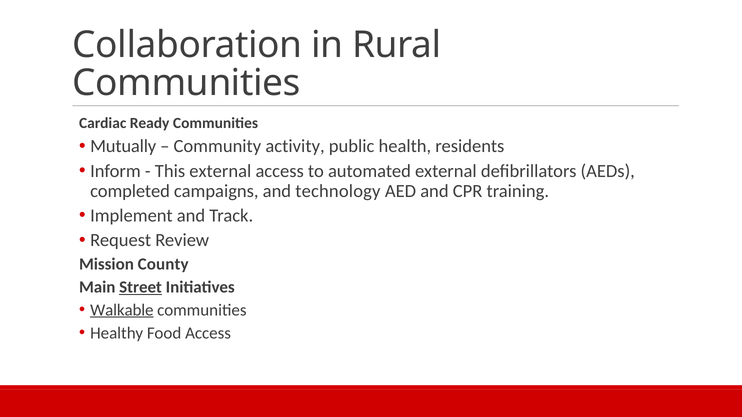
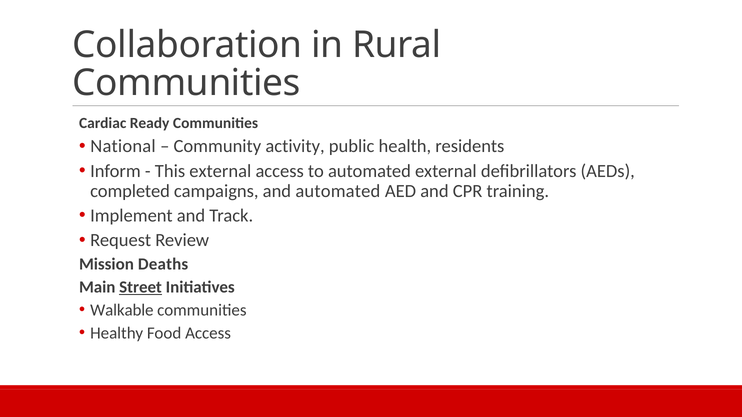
Mutually: Mutually -> National
and technology: technology -> automated
County: County -> Deaths
Walkable underline: present -> none
